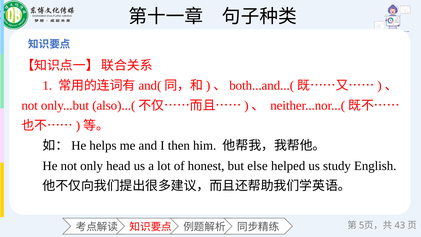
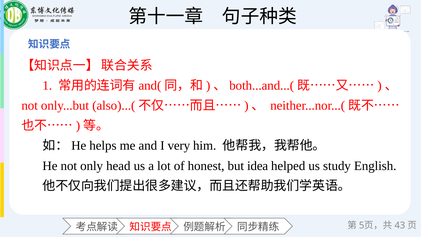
then: then -> very
else: else -> idea
